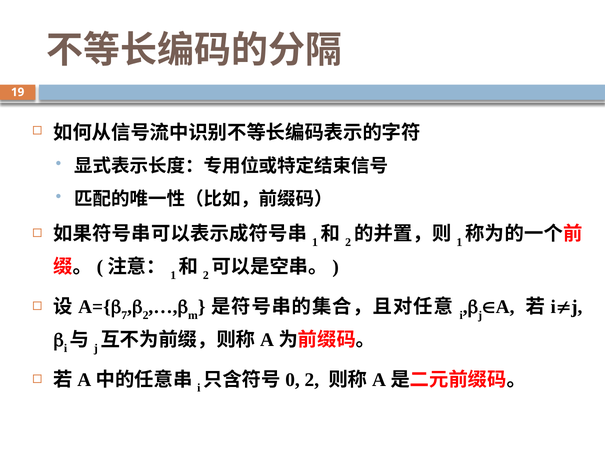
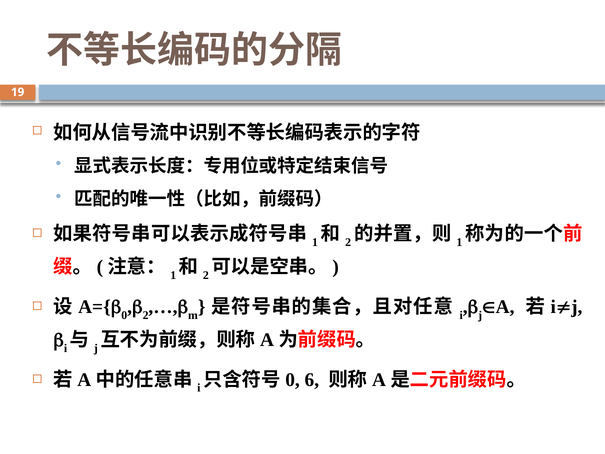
7: 7 -> 0
2 at (312, 379): 2 -> 6
